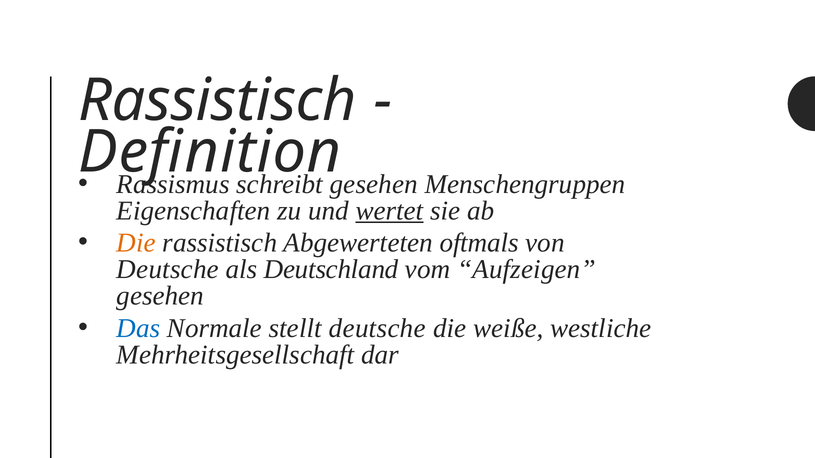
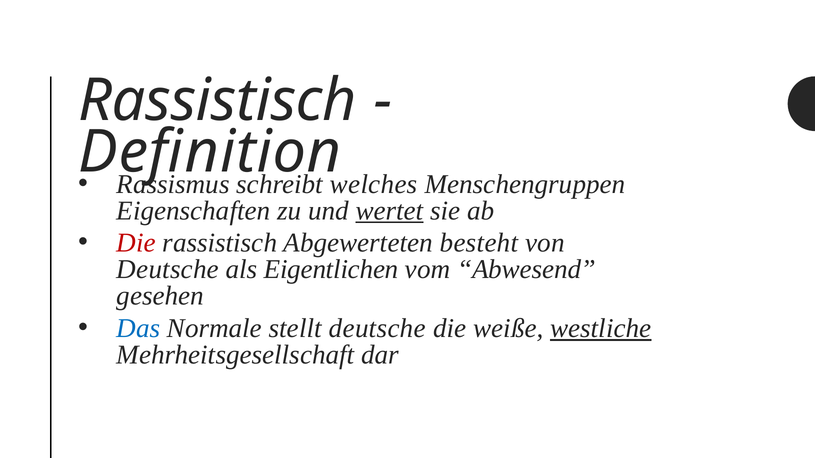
gesehen at (374, 184): gesehen -> welches
Die at (136, 243) colour: orange -> red
oftmals: oftmals -> besteht
Deutschland: Deutschland -> Eigentlichen
Aufzeigen: Aufzeigen -> Abwesend
westliche underline: none -> present
